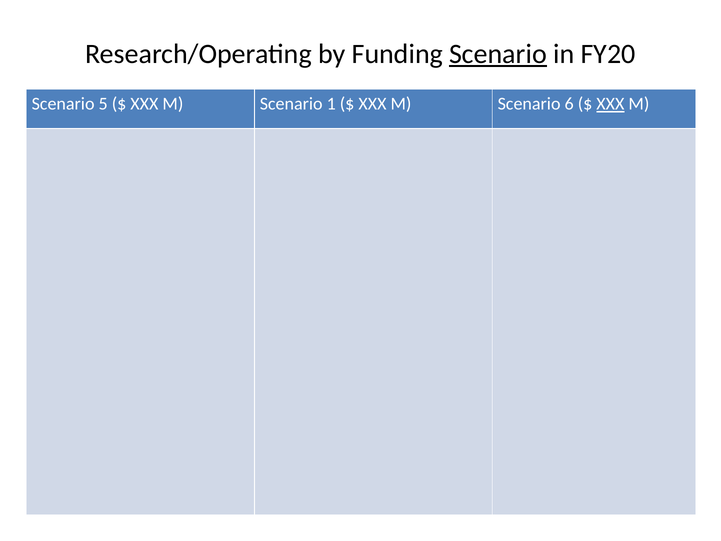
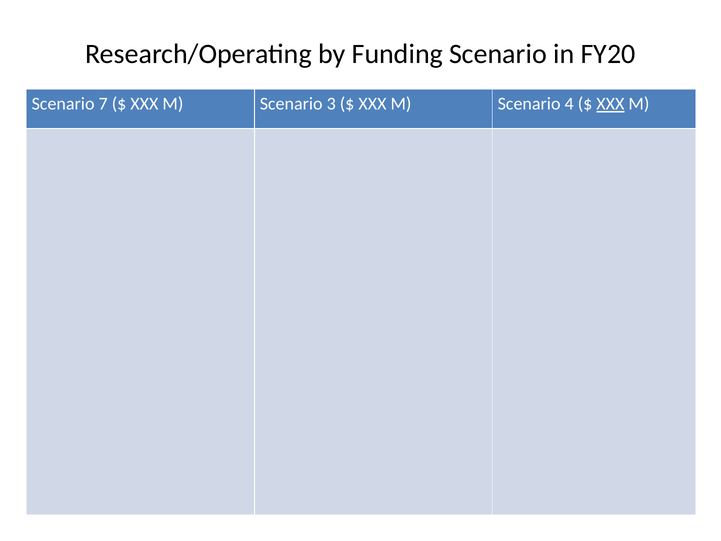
Scenario at (498, 54) underline: present -> none
5: 5 -> 7
1: 1 -> 3
6: 6 -> 4
